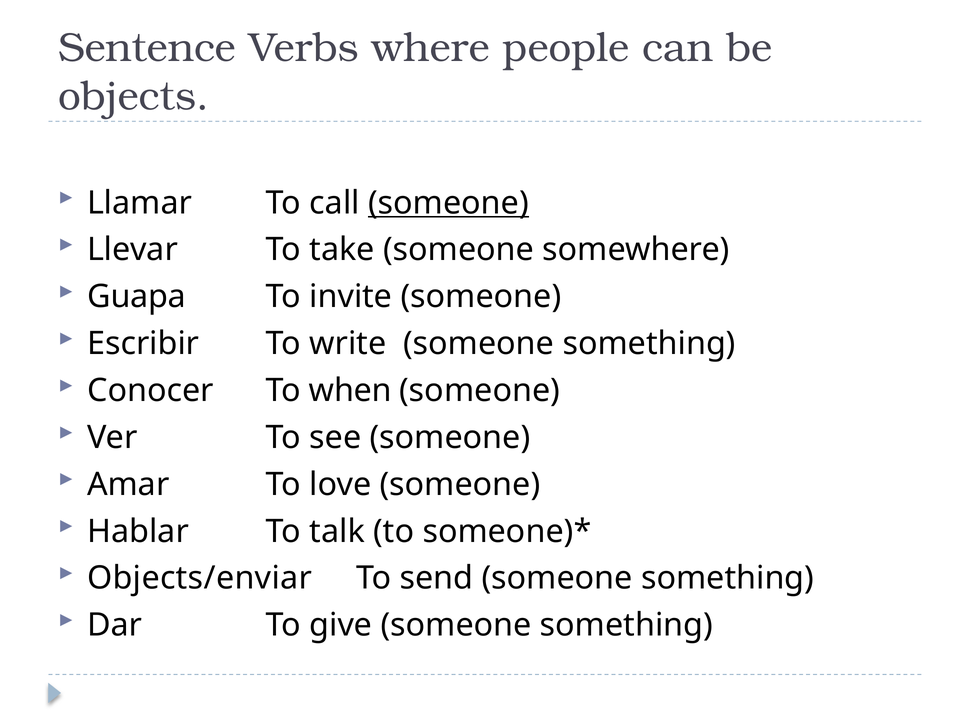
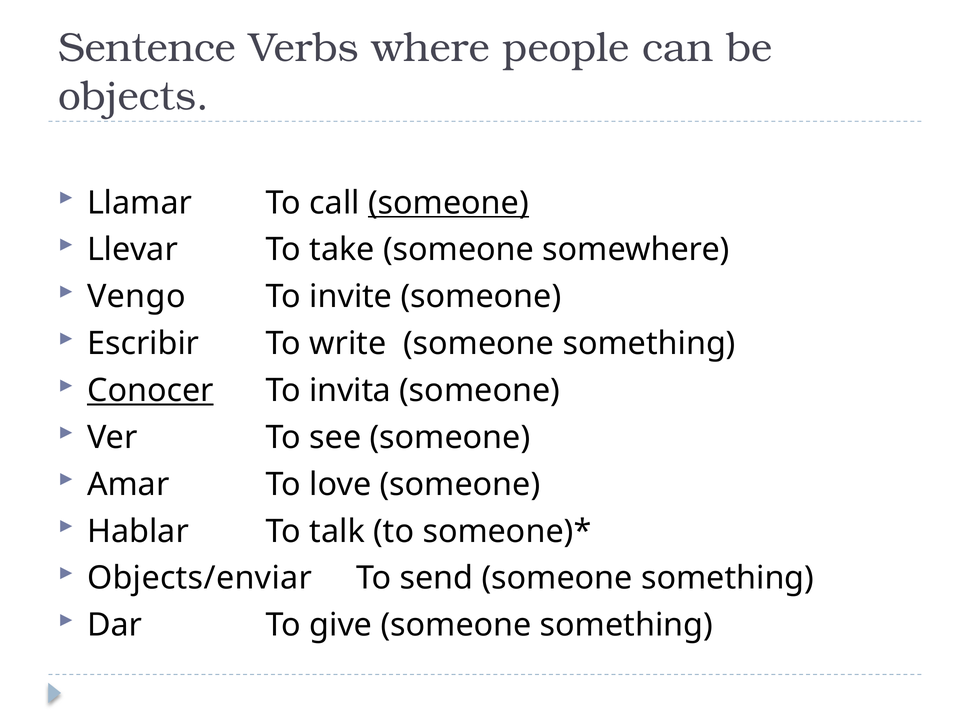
Guapa: Guapa -> Vengo
Conocer underline: none -> present
when: when -> invita
